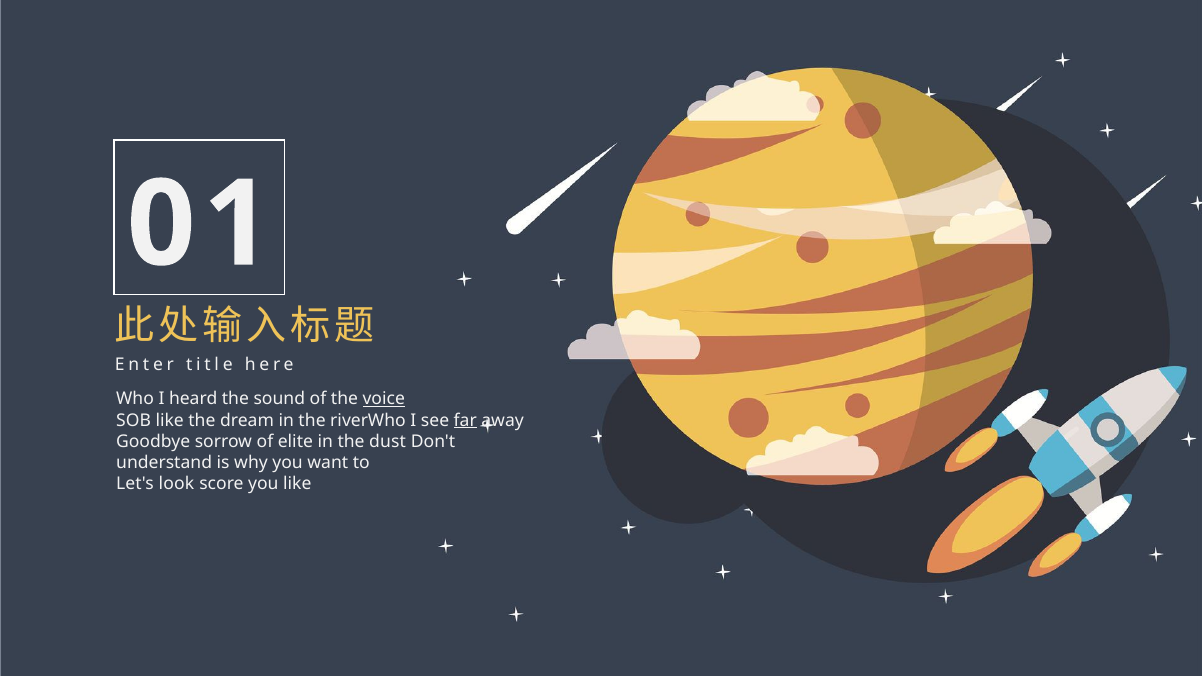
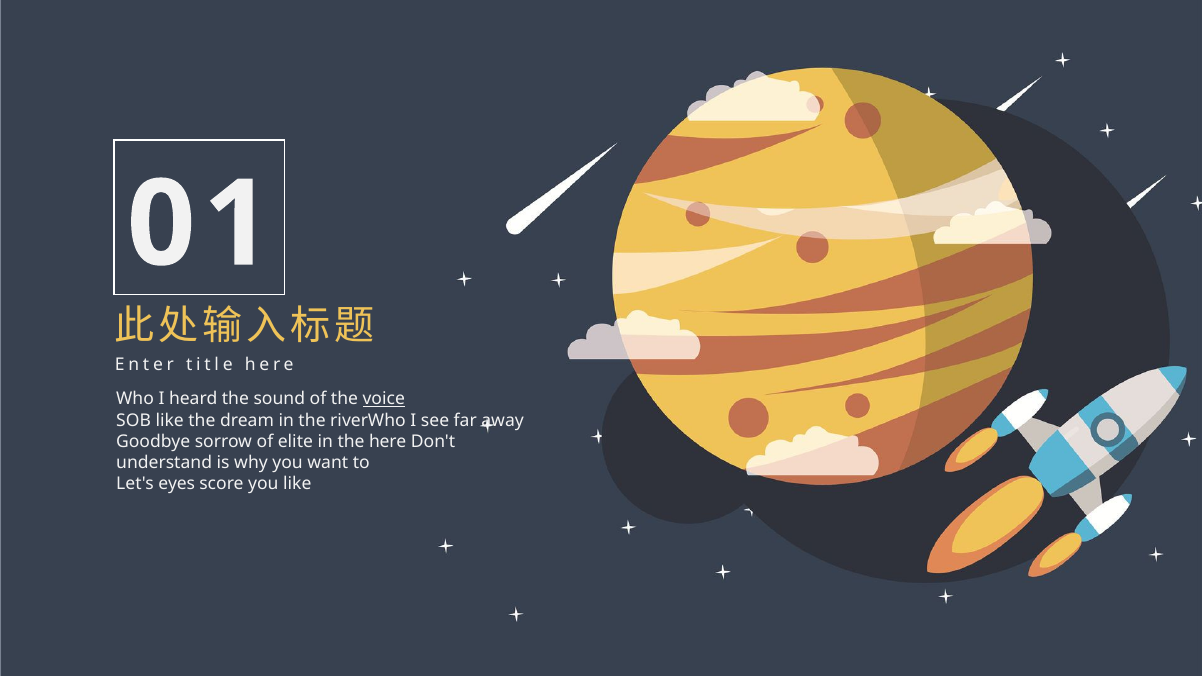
far underline: present -> none
the dust: dust -> here
look: look -> eyes
